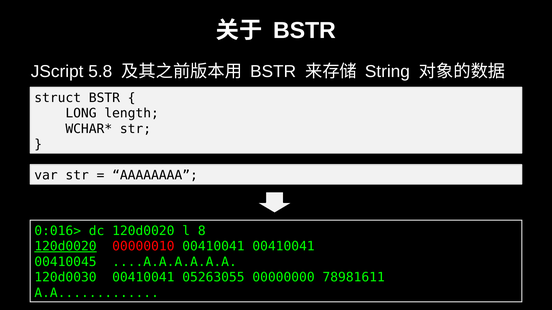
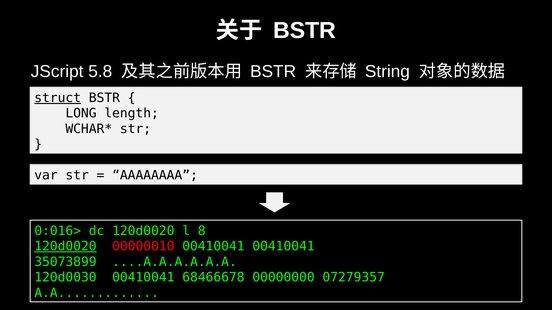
struct underline: none -> present
00410045: 00410045 -> 35073899
05263055: 05263055 -> 68466678
78981611: 78981611 -> 07279357
